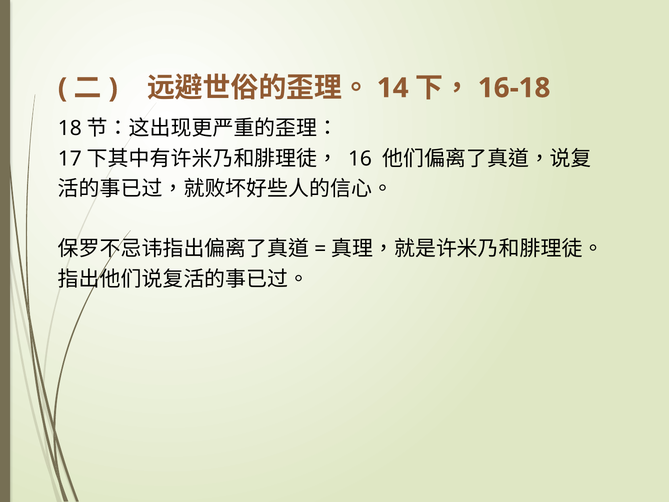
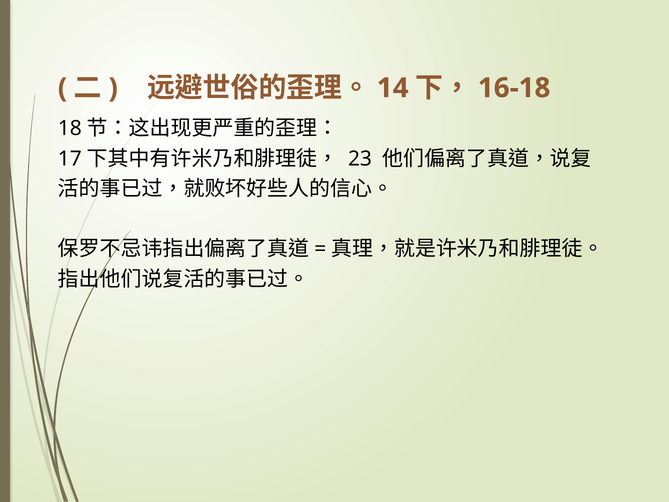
16: 16 -> 23
